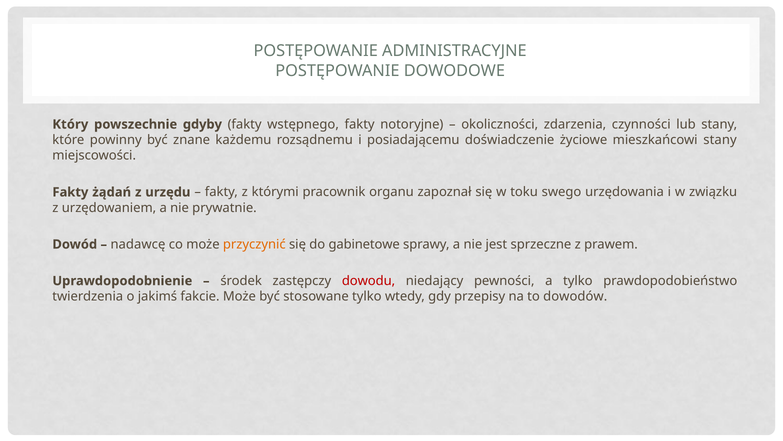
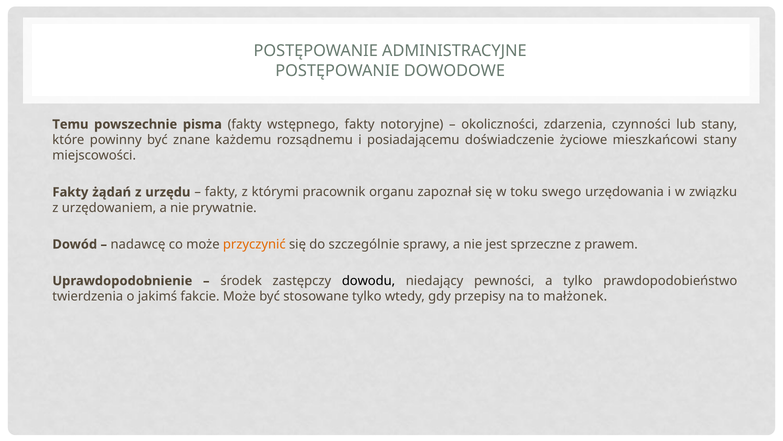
Który: Który -> Temu
gdyby: gdyby -> pisma
gabinetowe: gabinetowe -> szczególnie
dowodu colour: red -> black
dowodów: dowodów -> małżonek
